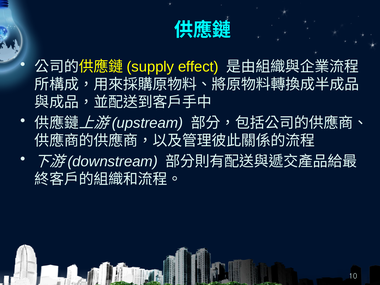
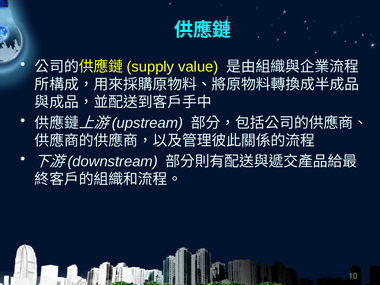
effect: effect -> value
